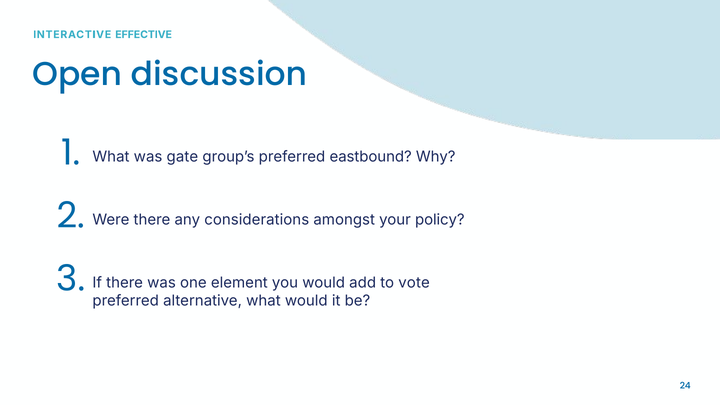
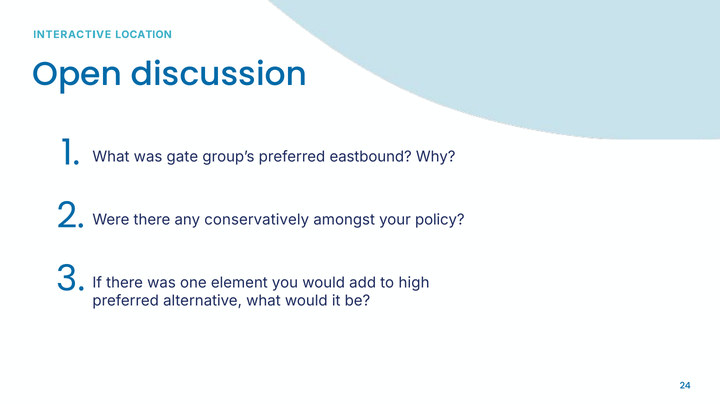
EFFECTIVE: EFFECTIVE -> LOCATION
considerations: considerations -> conservatively
vote: vote -> high
